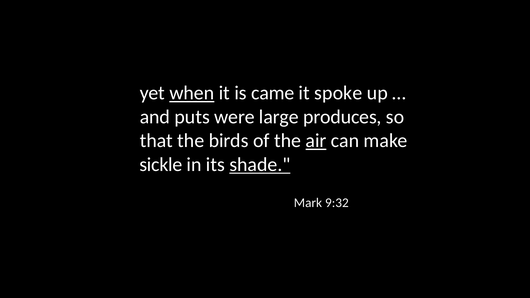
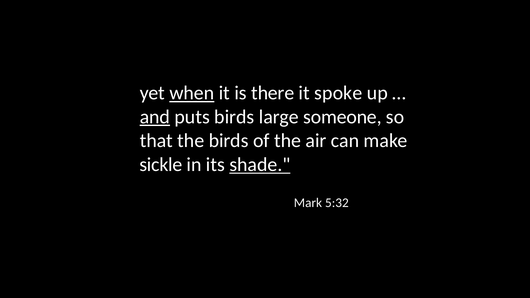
came: came -> there
and underline: none -> present
puts were: were -> birds
produces: produces -> someone
air underline: present -> none
9:32: 9:32 -> 5:32
